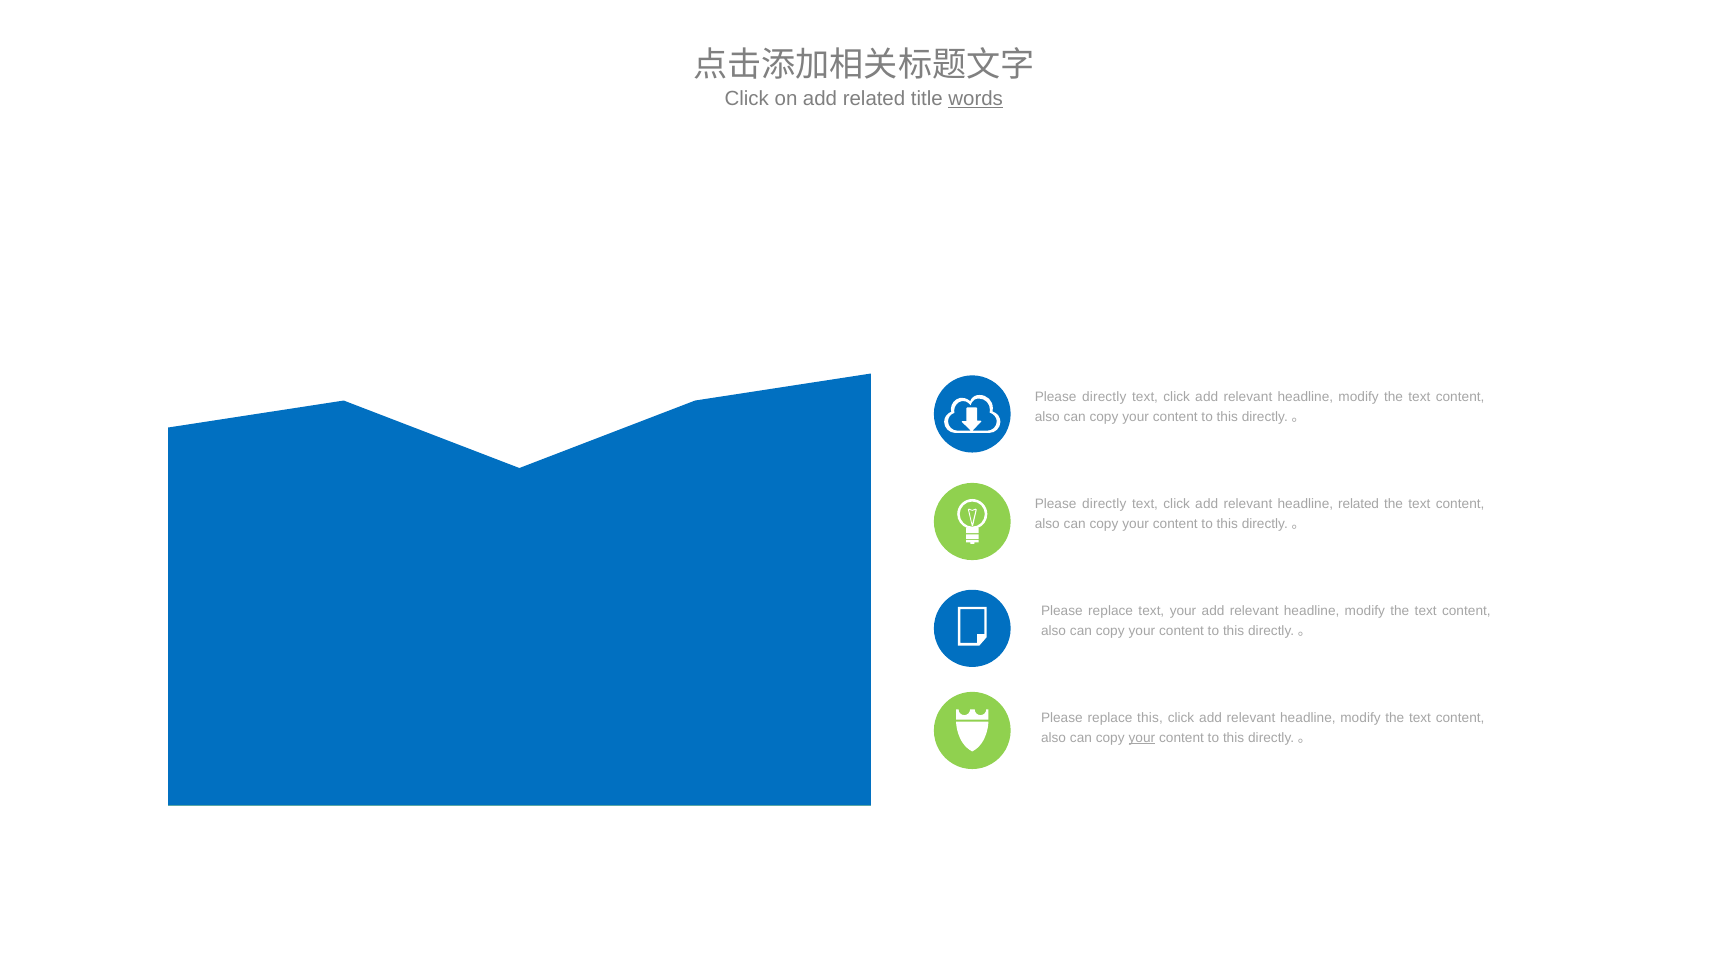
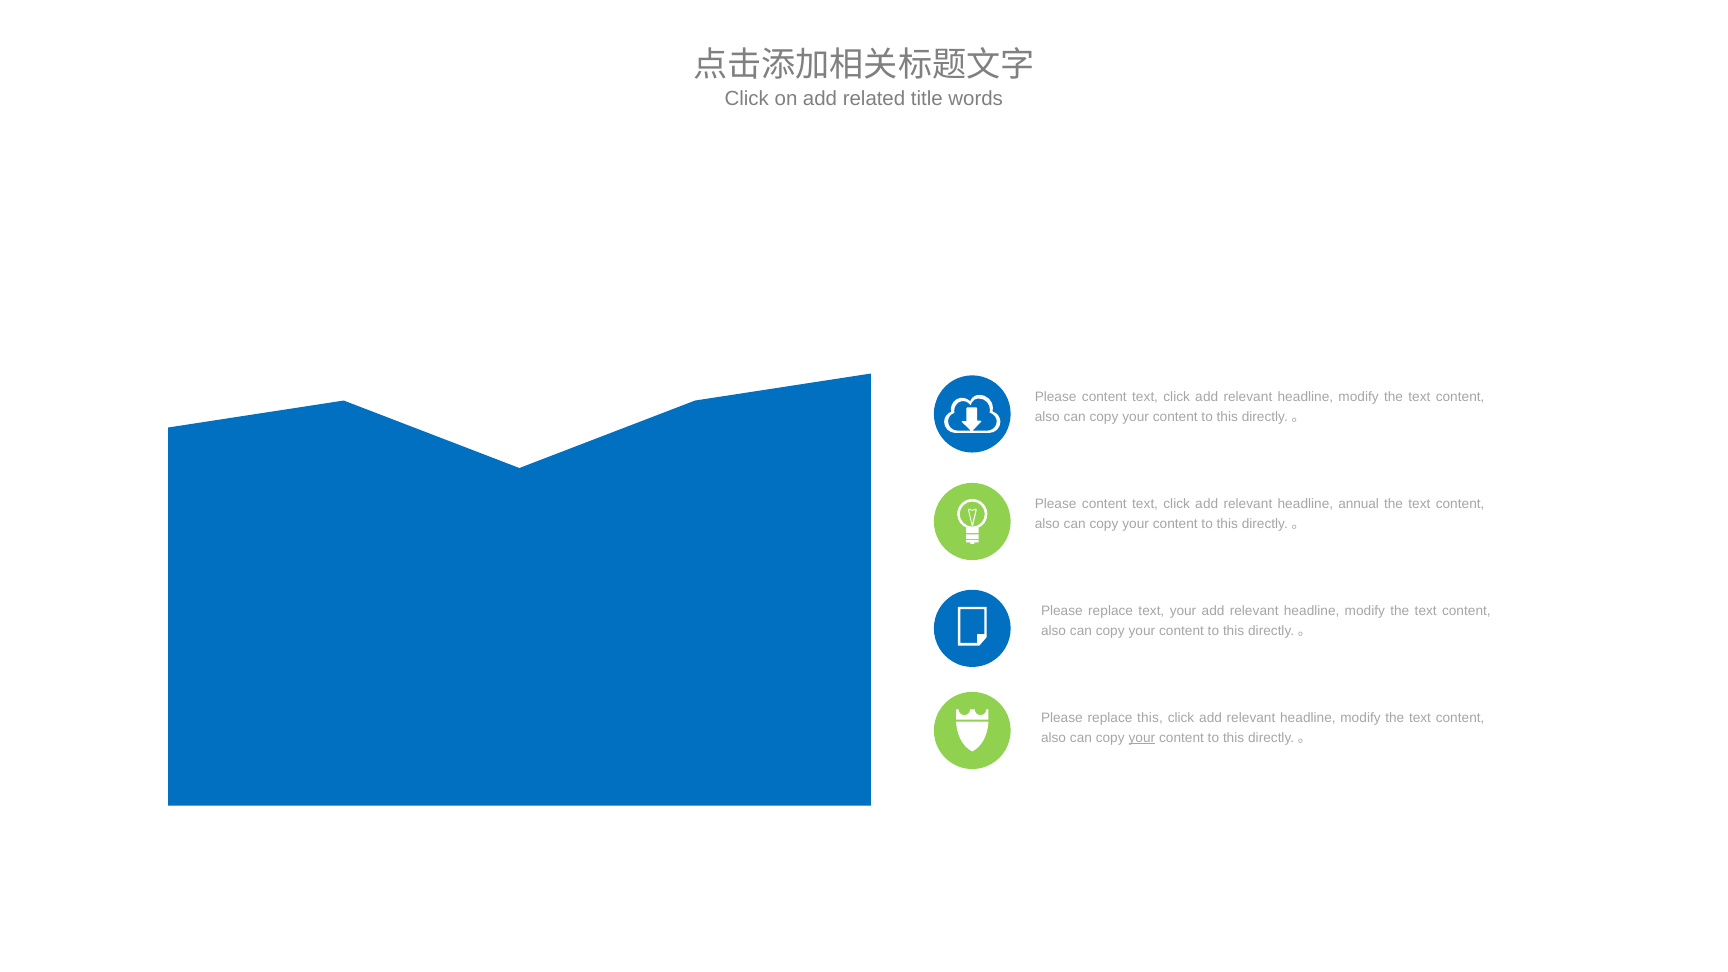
words underline: present -> none
directly at (1104, 397): directly -> content
directly at (1104, 504): directly -> content
headline related: related -> annual
